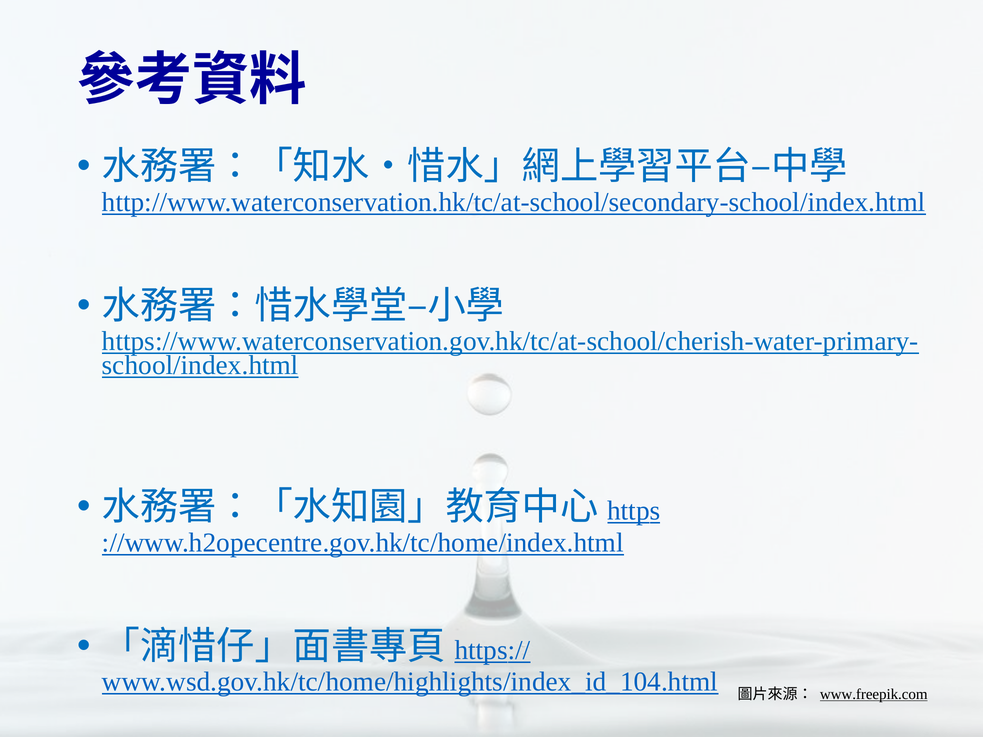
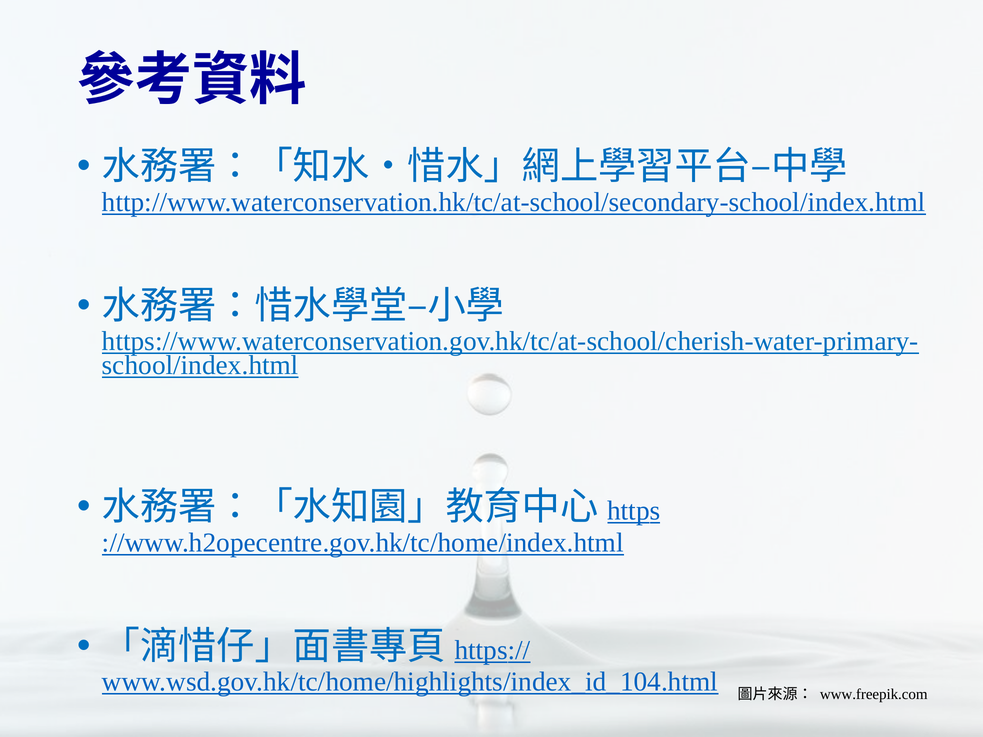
www.freepik.com underline: present -> none
